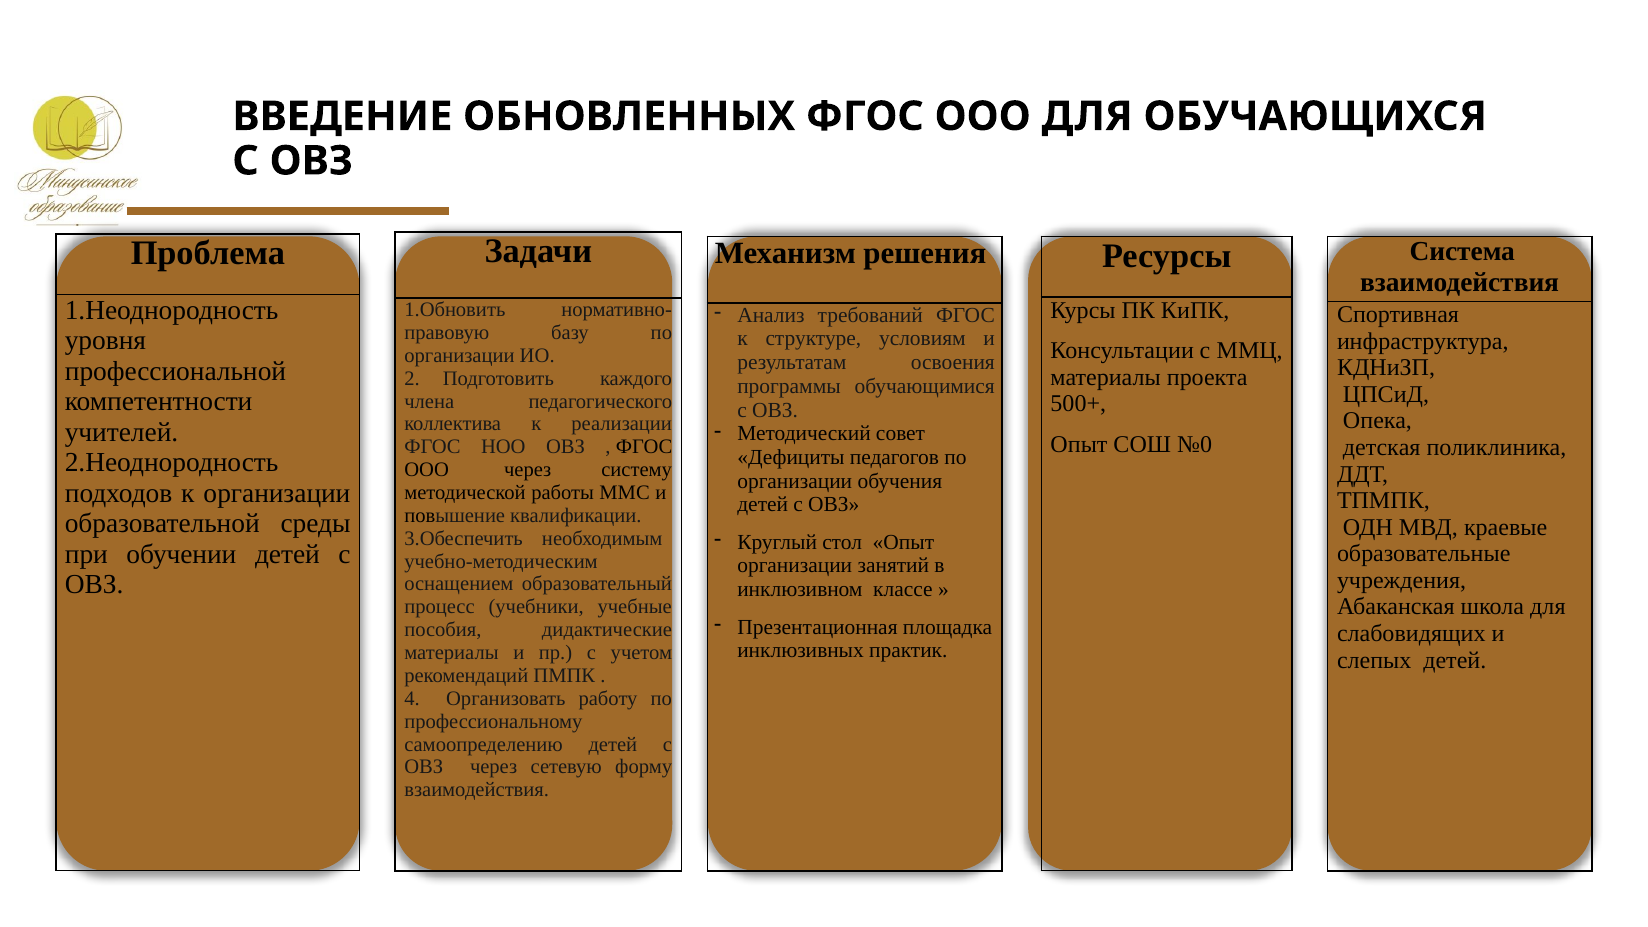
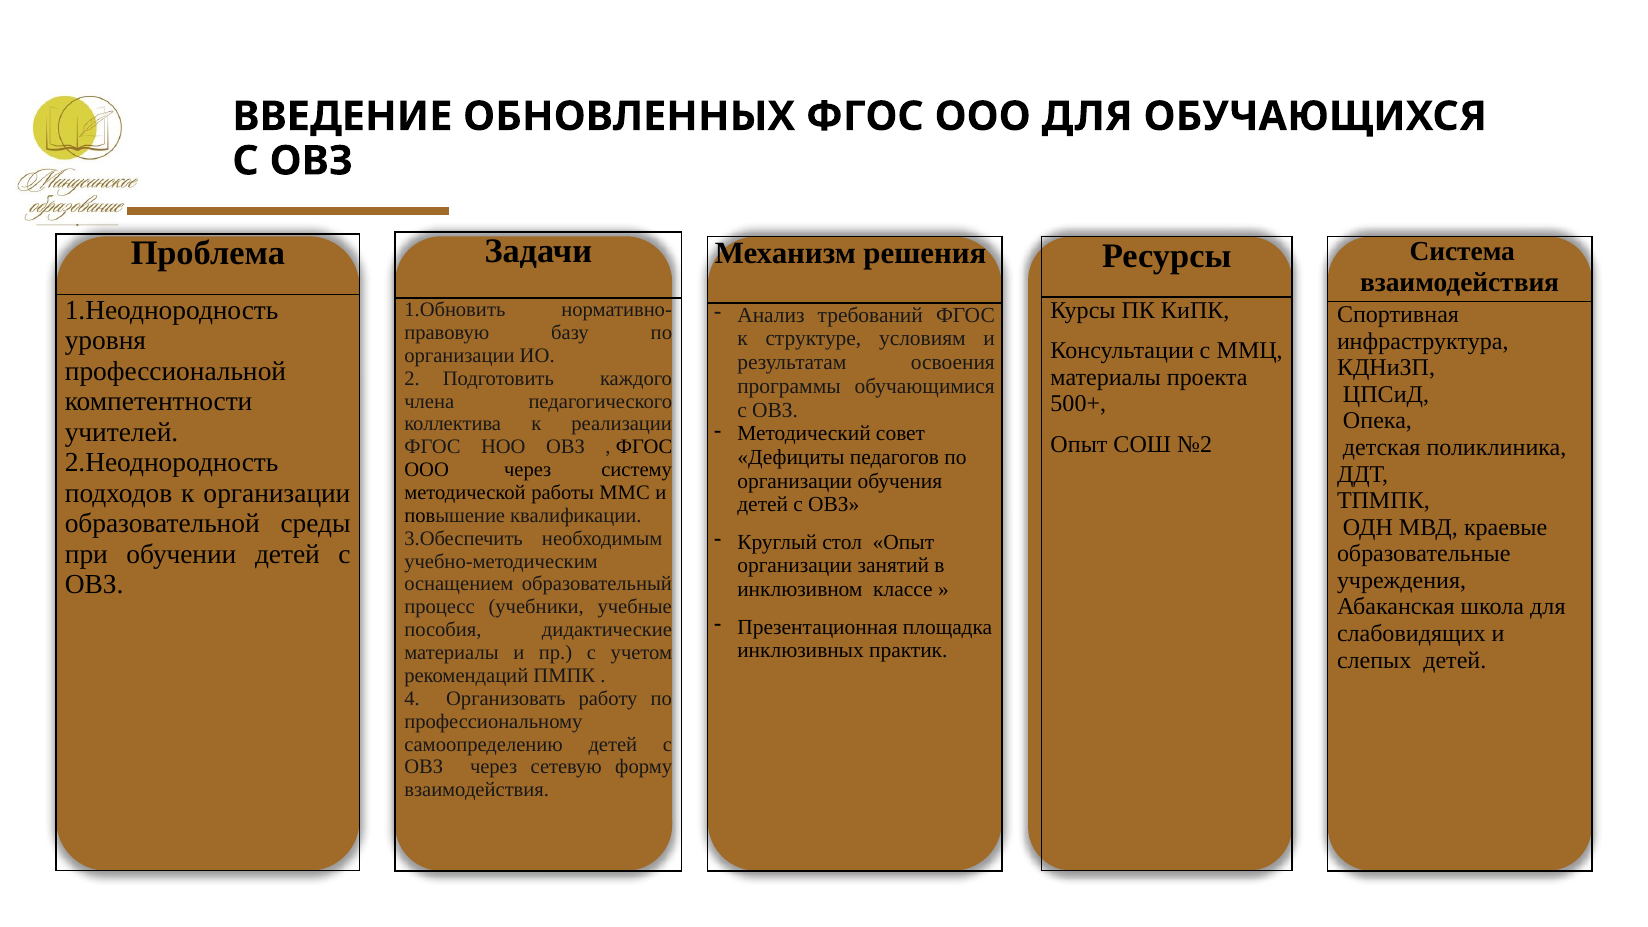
№0: №0 -> №2
